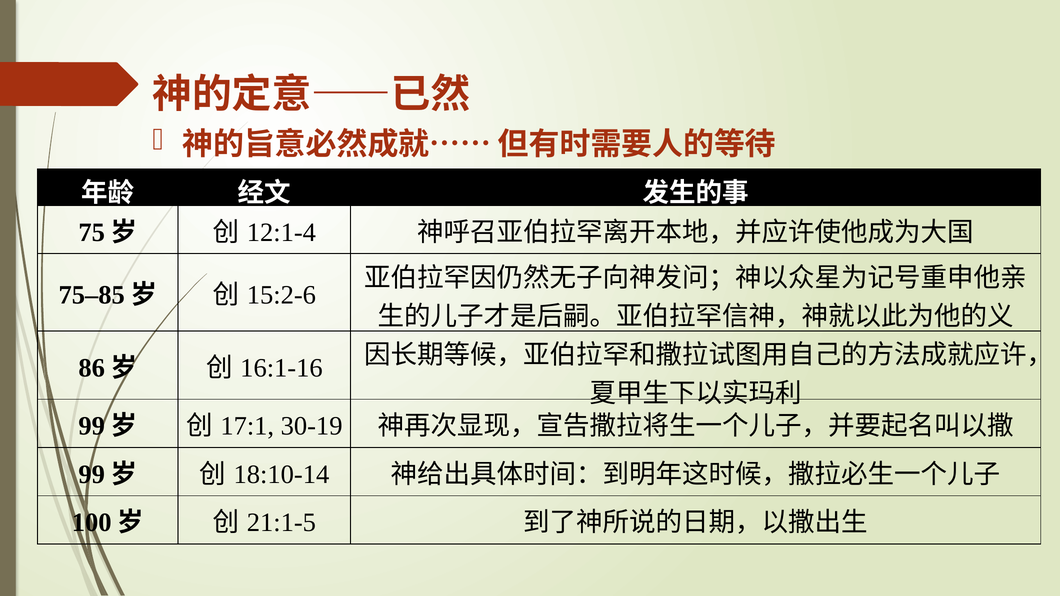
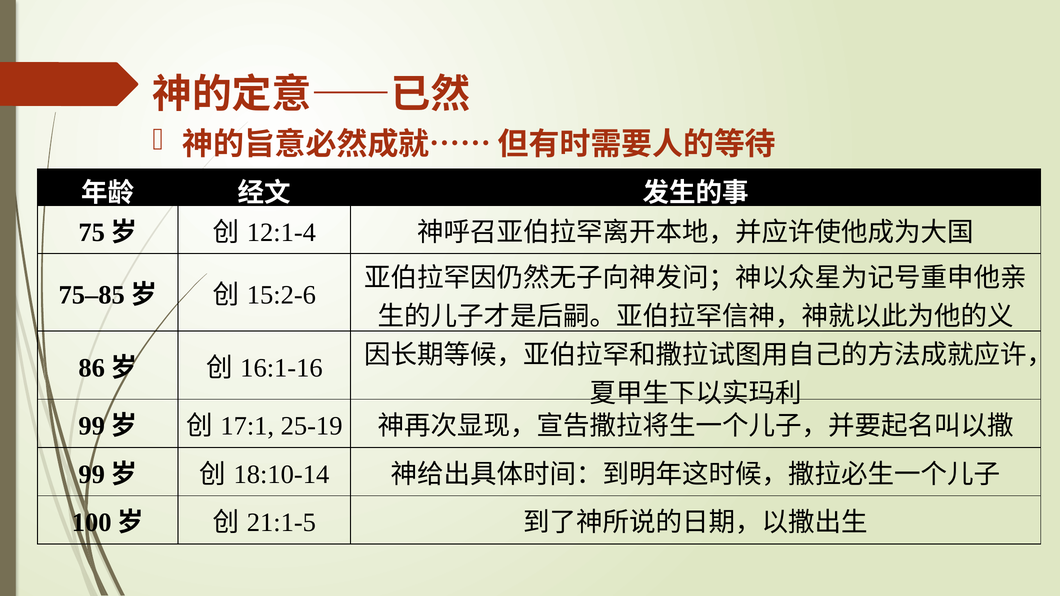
30-19: 30-19 -> 25-19
